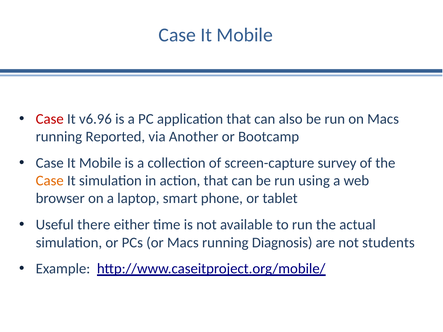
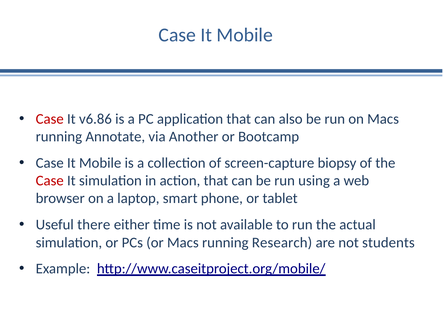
v6.96: v6.96 -> v6.86
Reported: Reported -> Annotate
survey: survey -> biopsy
Case at (50, 181) colour: orange -> red
Diagnosis: Diagnosis -> Research
